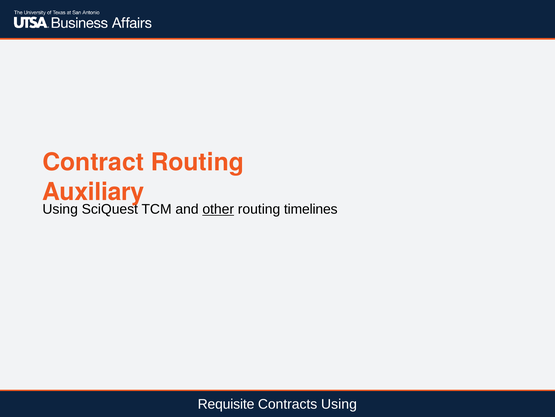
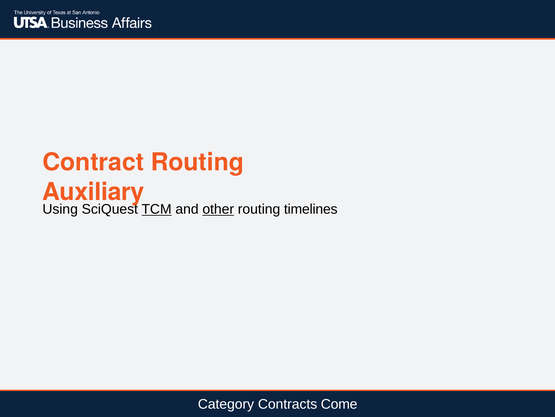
TCM underline: none -> present
Requisite: Requisite -> Category
Contracts Using: Using -> Come
